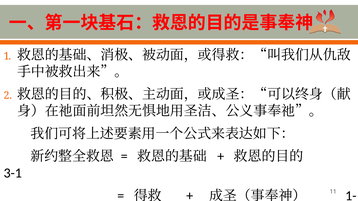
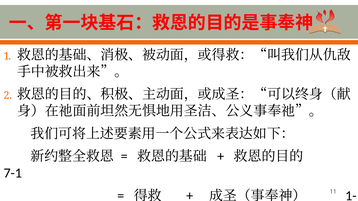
3-1: 3-1 -> 7-1
